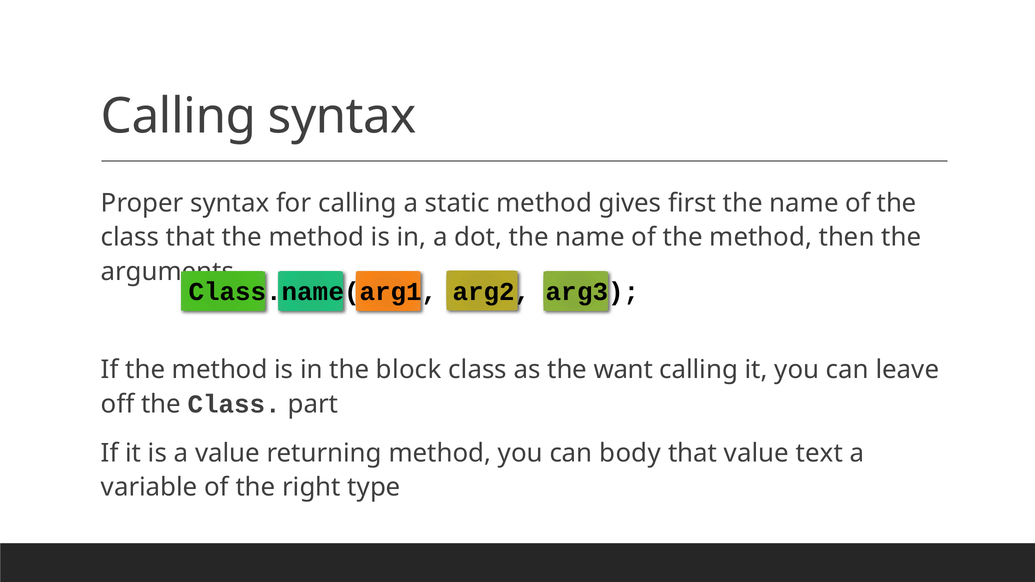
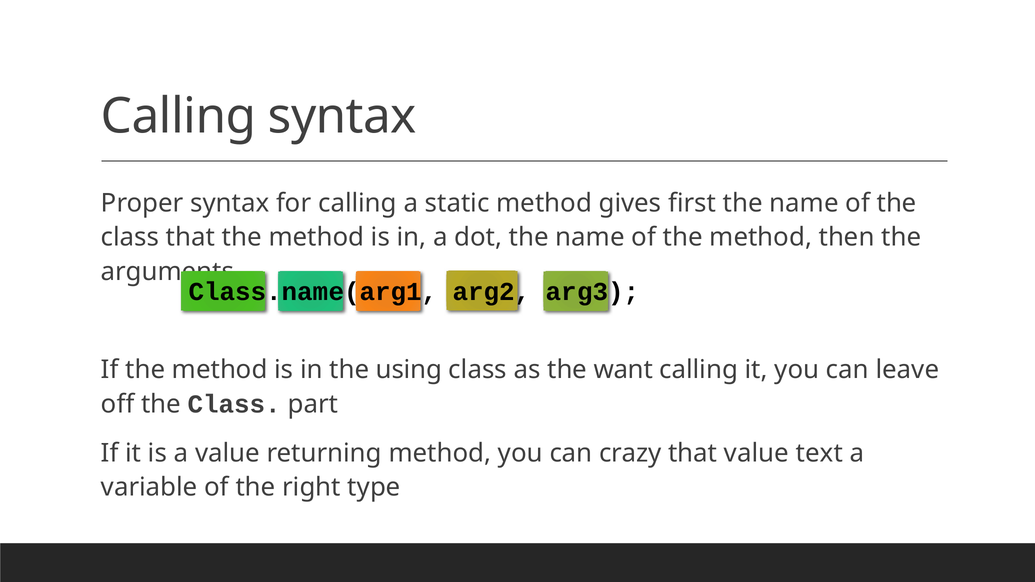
block: block -> using
body: body -> crazy
